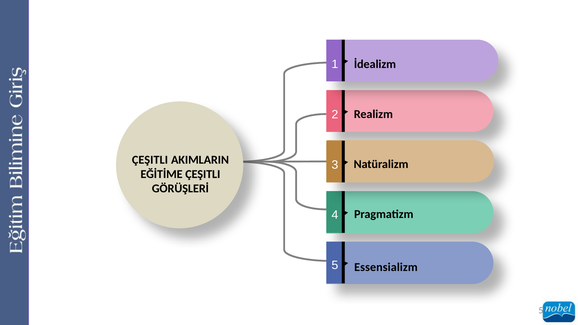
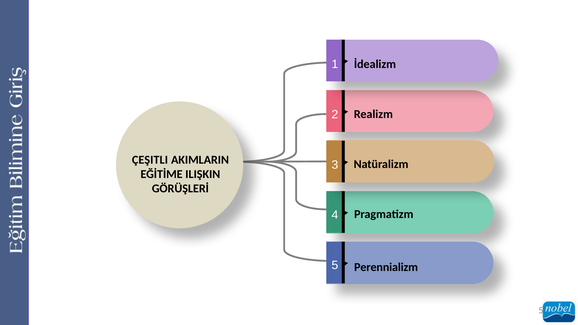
EĞİTİME ÇEŞITLI: ÇEŞITLI -> ILIŞKIN
Essensializm: Essensializm -> Perennializm
